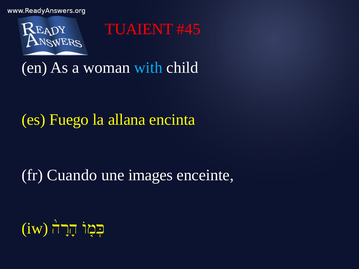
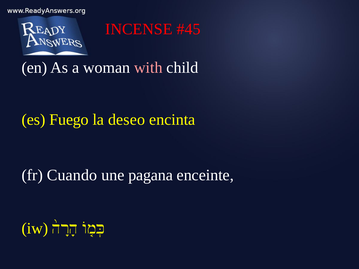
TUAIENT: TUAIENT -> INCENSE
with colour: light blue -> pink
allana: allana -> deseo
images: images -> pagana
